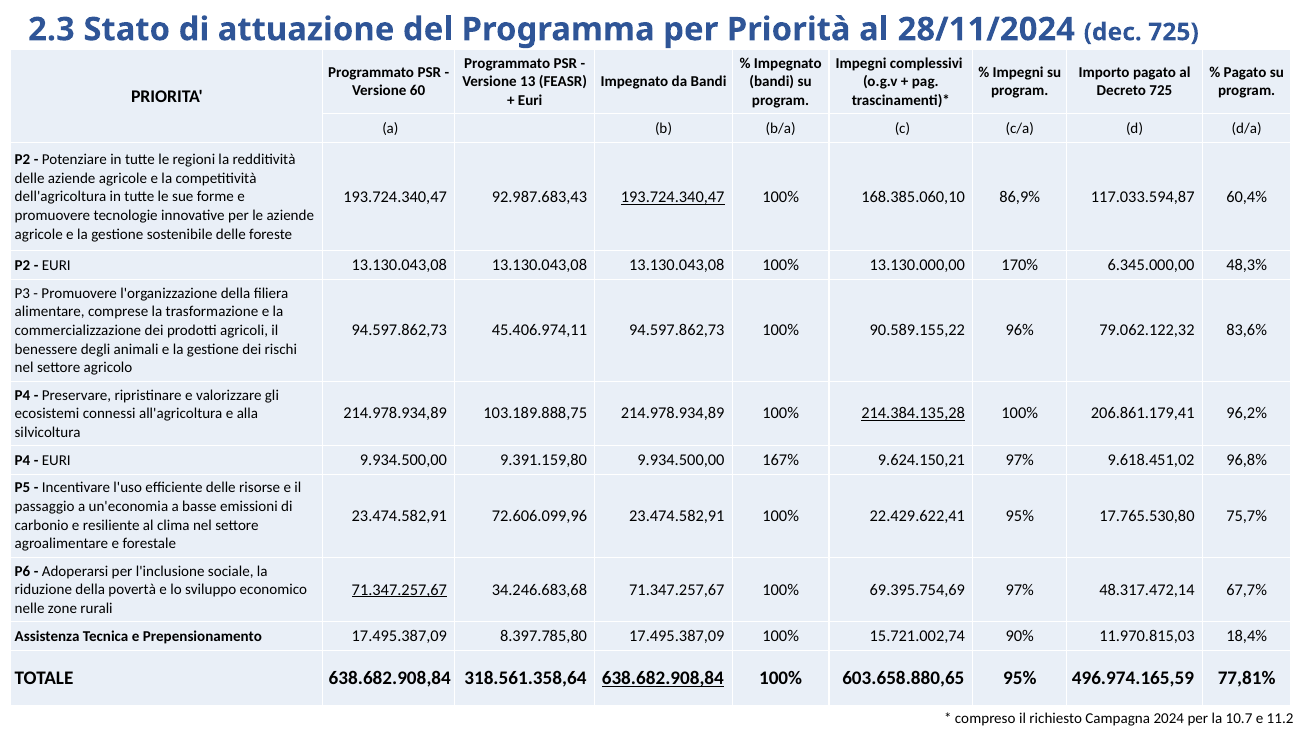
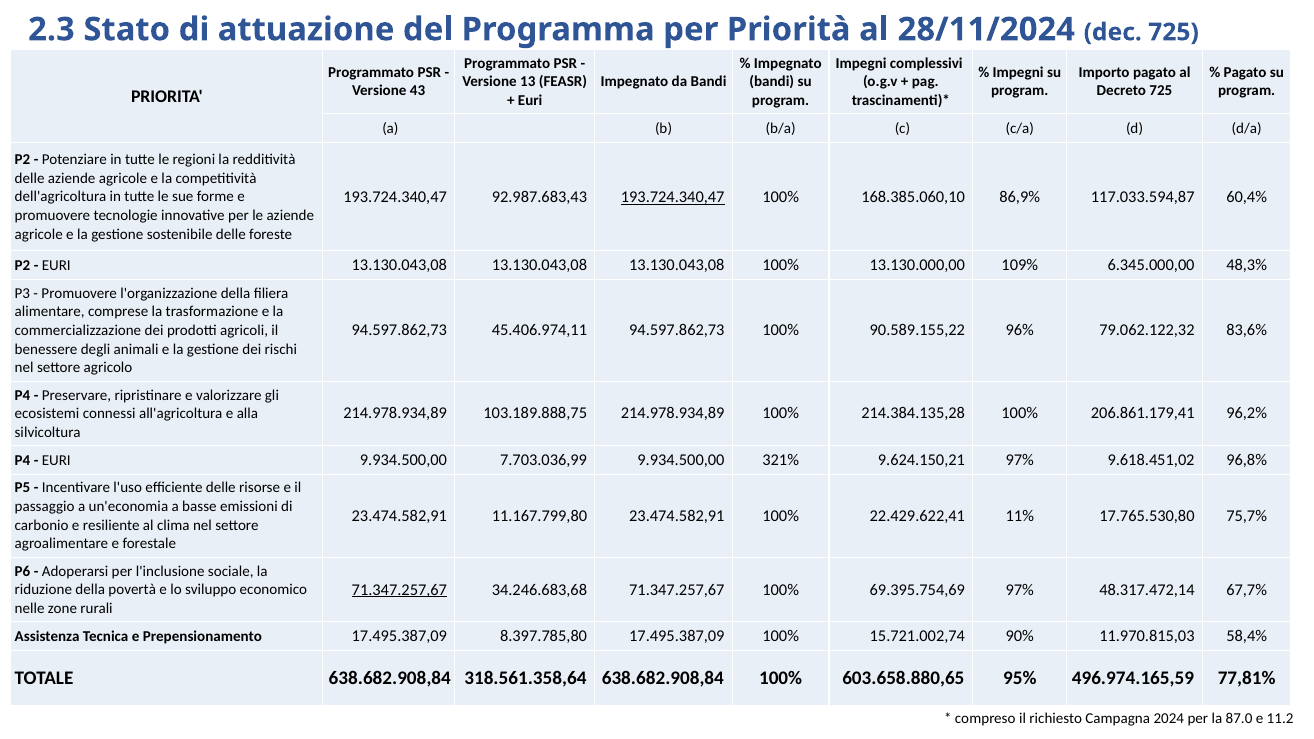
60: 60 -> 43
170%: 170% -> 109%
214.384.135,28 underline: present -> none
9.391.159,80: 9.391.159,80 -> 7.703.036,99
167%: 167% -> 321%
72.606.099,96: 72.606.099,96 -> 11.167.799,80
22.429.622,41 95%: 95% -> 11%
18,4%: 18,4% -> 58,4%
638.682.908,84 at (663, 678) underline: present -> none
10.7: 10.7 -> 87.0
